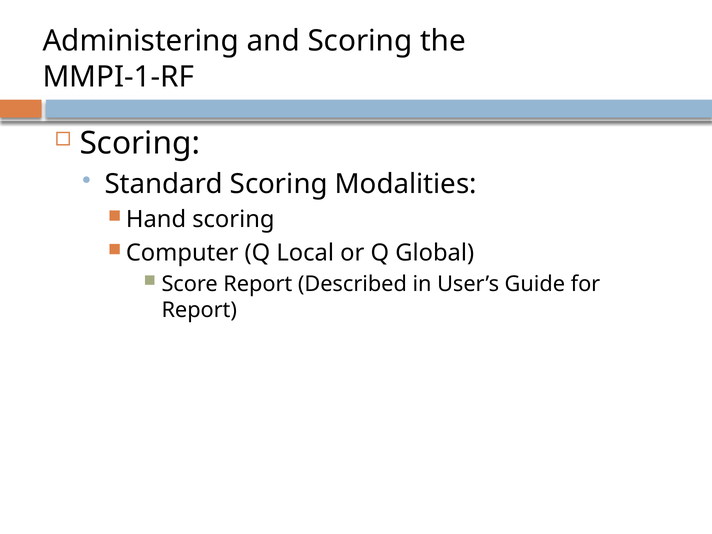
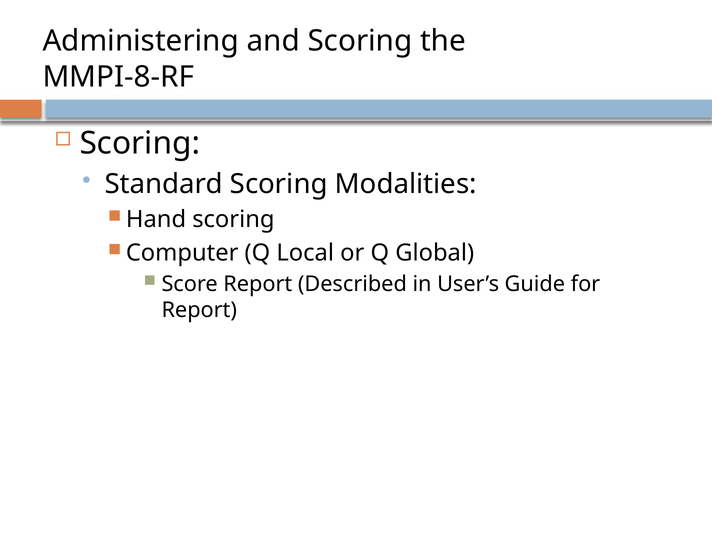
MMPI-1-RF: MMPI-1-RF -> MMPI-8-RF
